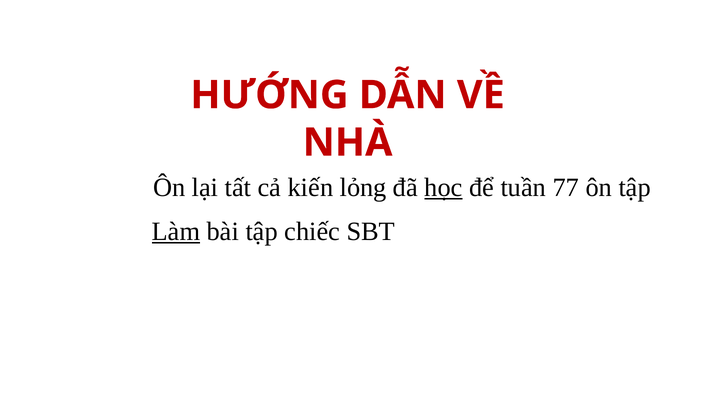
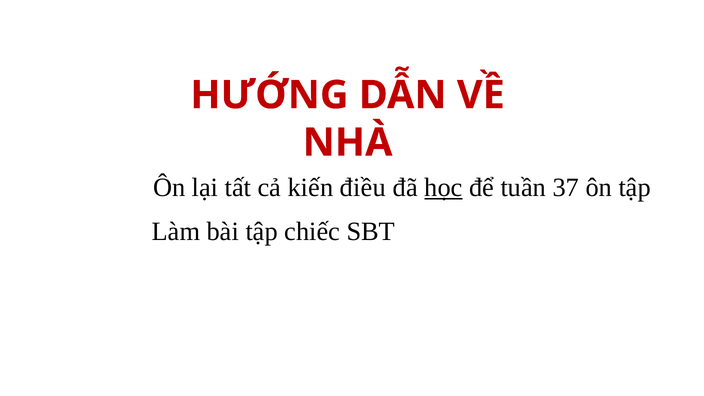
lỏng: lỏng -> điều
77: 77 -> 37
Làm underline: present -> none
